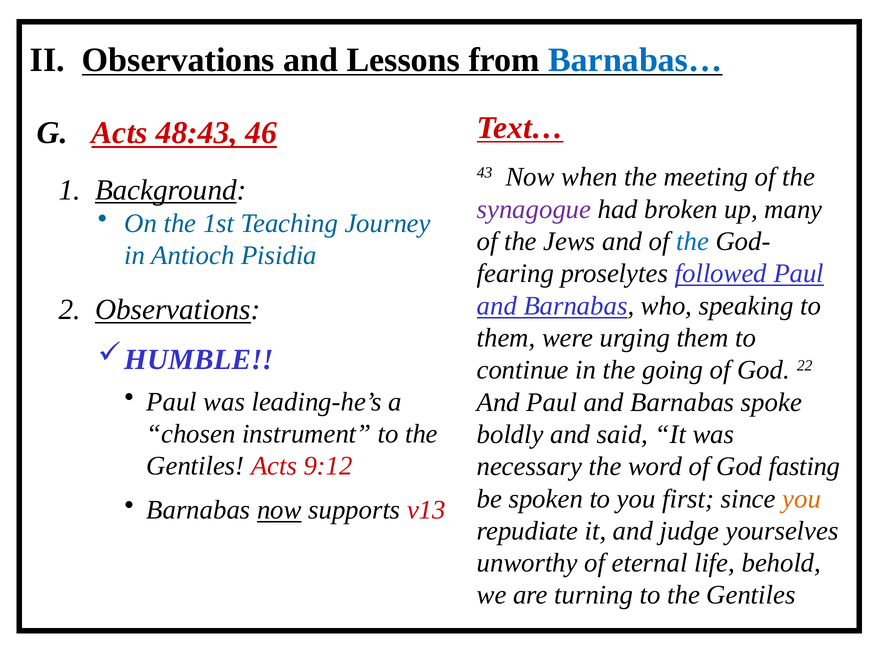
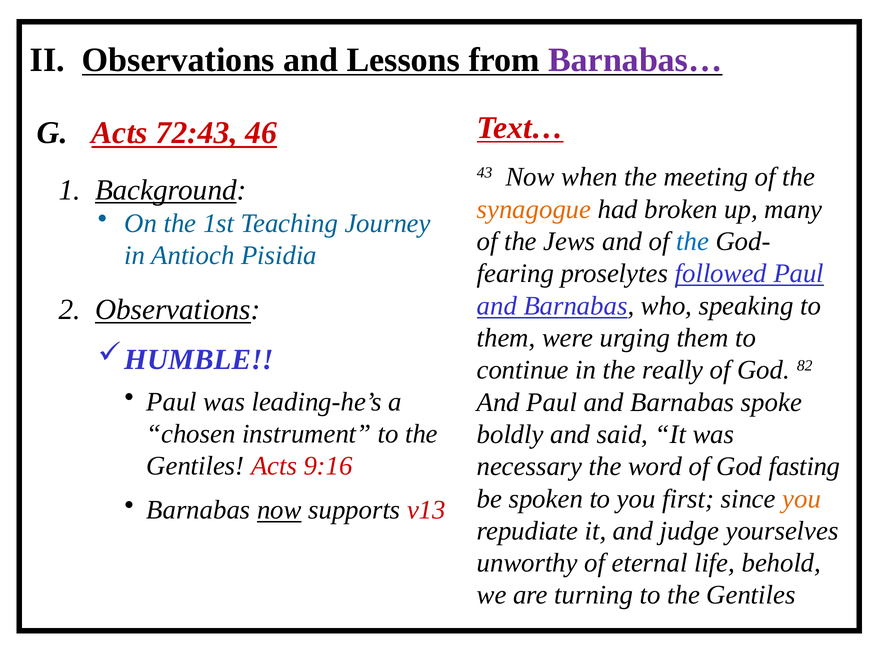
Barnabas… colour: blue -> purple
48:43: 48:43 -> 72:43
synagogue colour: purple -> orange
going: going -> really
22: 22 -> 82
9:12: 9:12 -> 9:16
